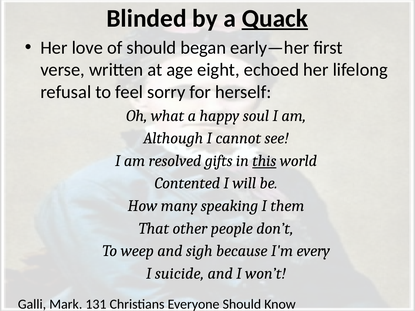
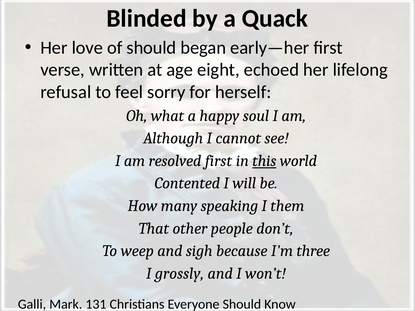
Quack underline: present -> none
resolved gifts: gifts -> first
every: every -> three
suicide: suicide -> grossly
